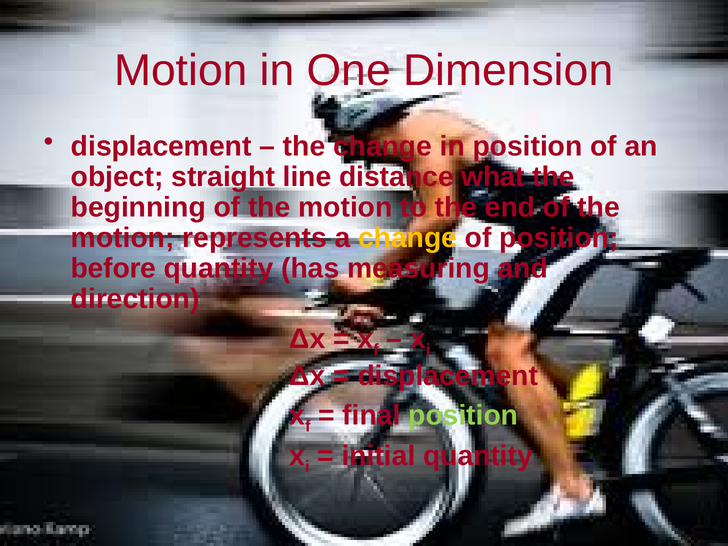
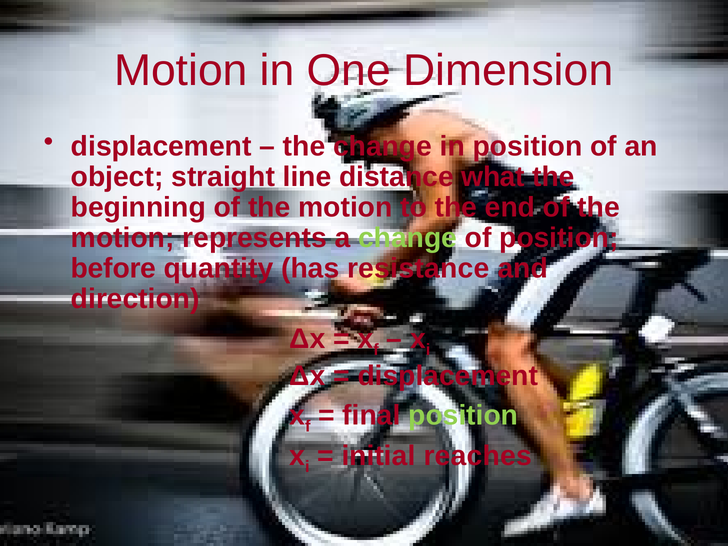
change at (408, 238) colour: yellow -> light green
measuring: measuring -> resistance
initial quantity: quantity -> reaches
